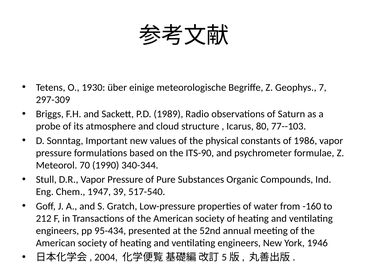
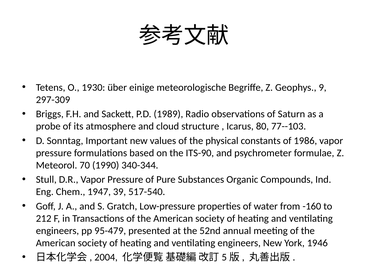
7: 7 -> 9
95-434: 95-434 -> 95-479
